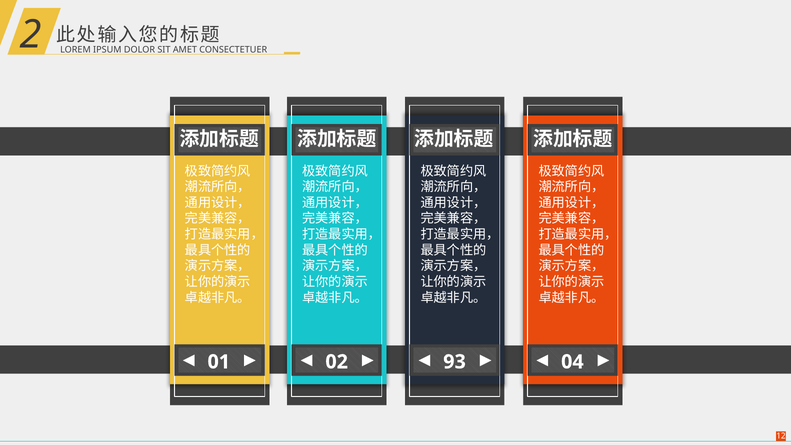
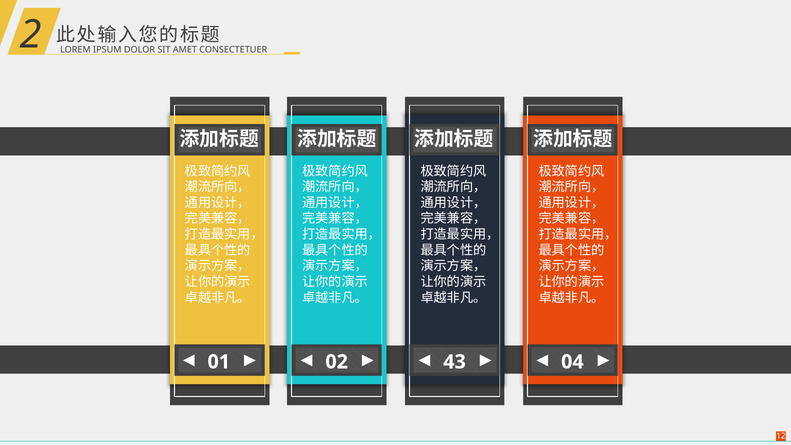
93: 93 -> 43
